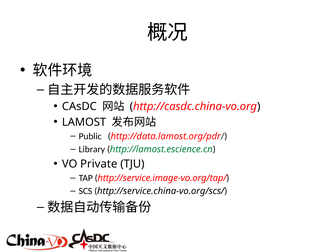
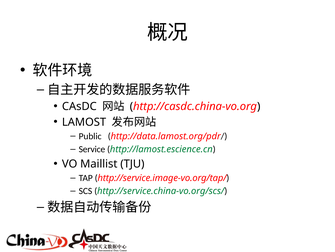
Library: Library -> Service
Private: Private -> Maillist
http://service.china-vo.org/scs/ colour: black -> green
